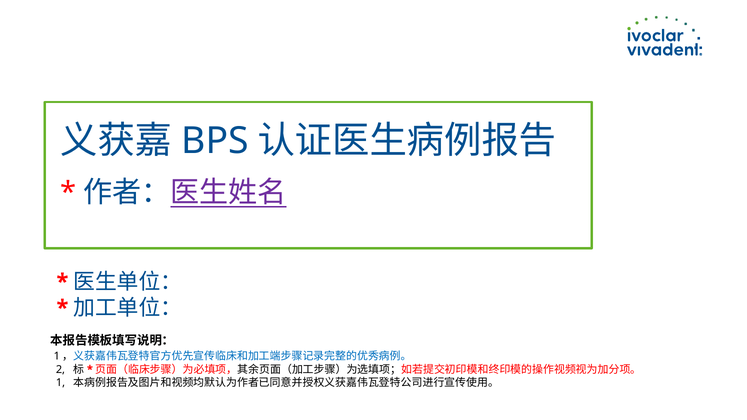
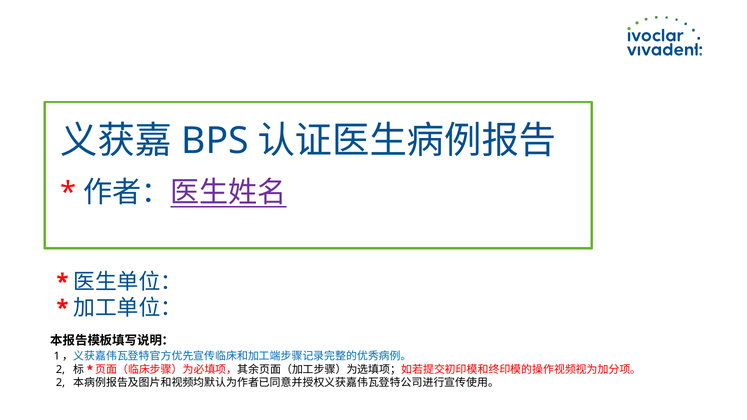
1 at (61, 383): 1 -> 2
